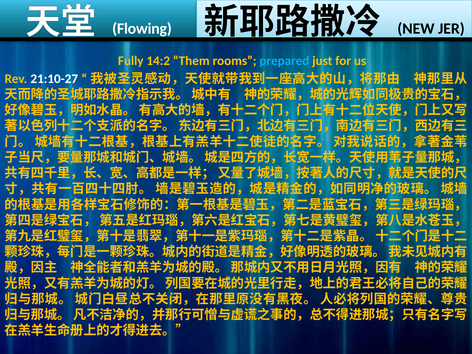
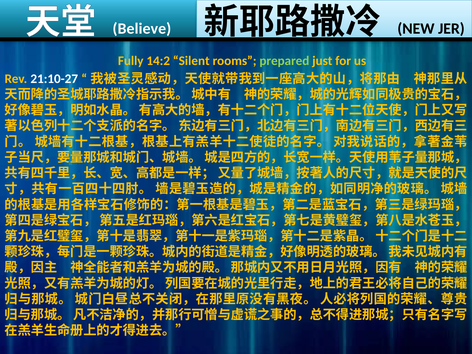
Flowing: Flowing -> Believe
Them: Them -> Silent
prepared colour: light blue -> light green
